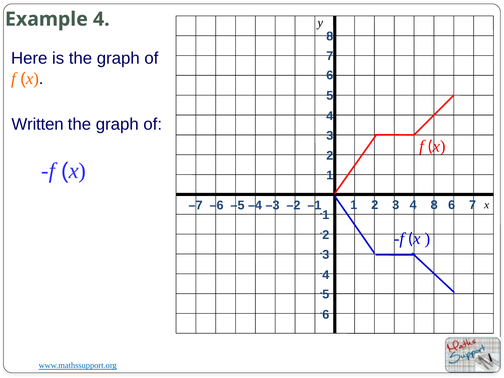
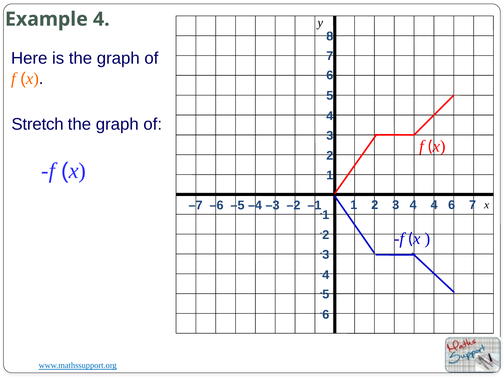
Written: Written -> Stretch
4 8: 8 -> 4
